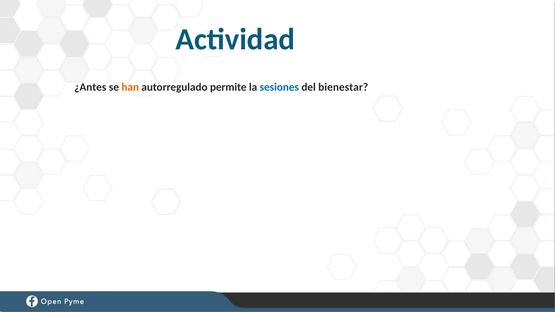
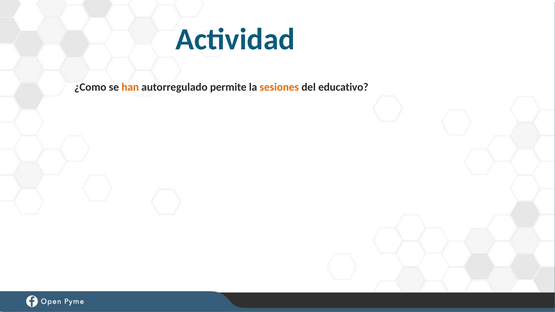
¿Antes: ¿Antes -> ¿Como
sesiones colour: blue -> orange
bienestar: bienestar -> educativo
